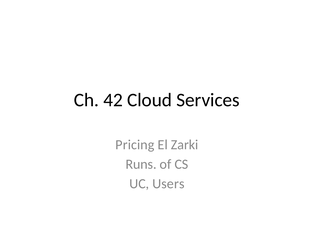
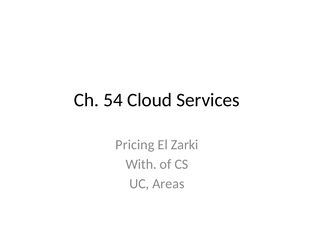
42: 42 -> 54
Runs: Runs -> With
Users: Users -> Areas
